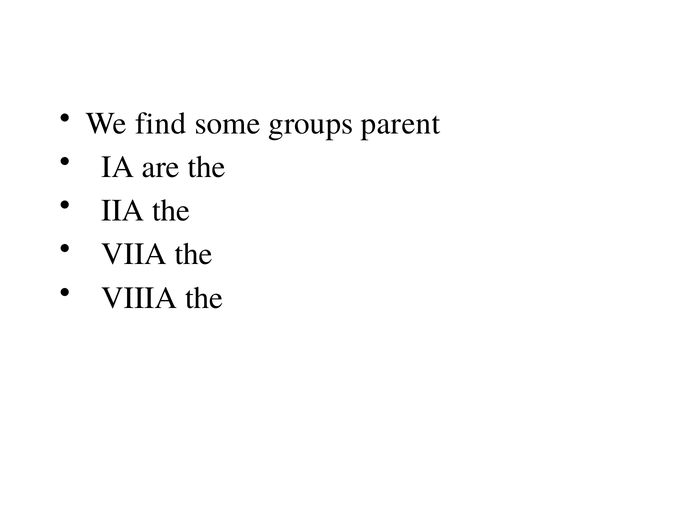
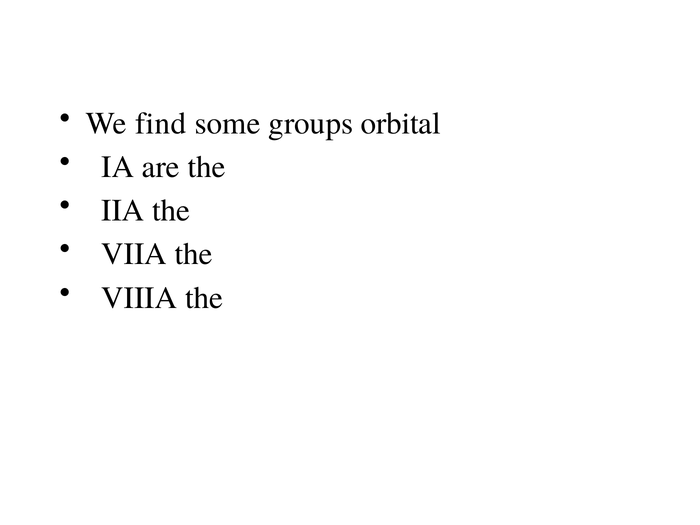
parent: parent -> orbital
